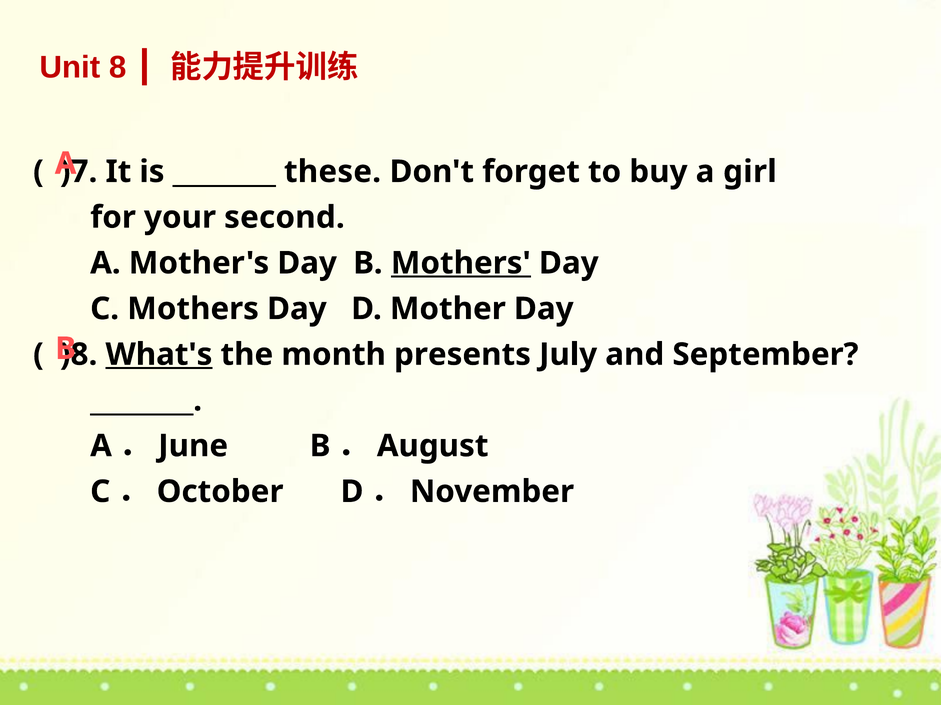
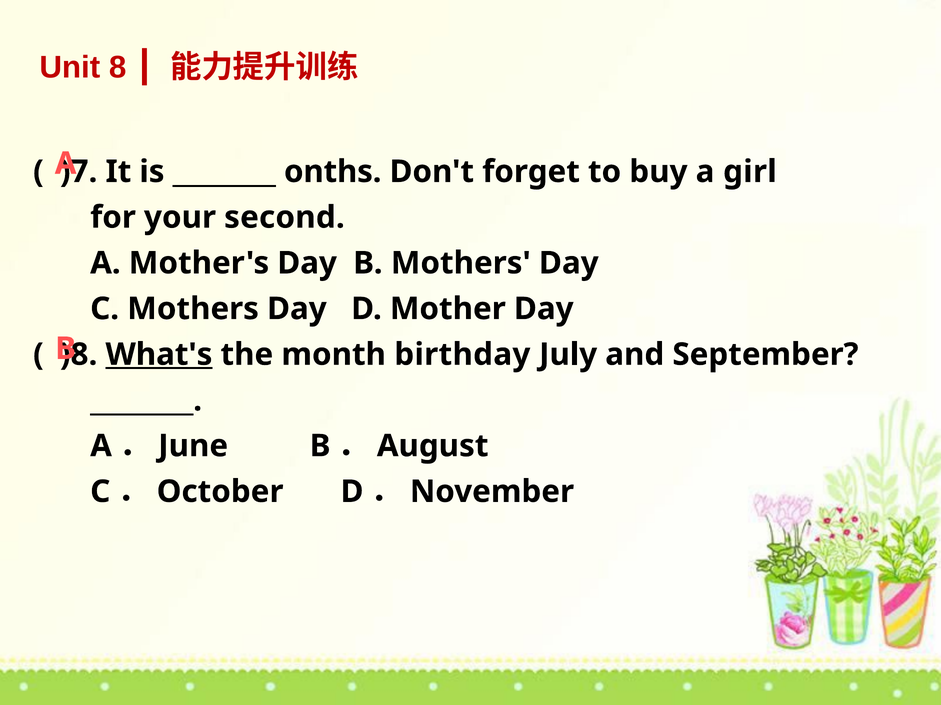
these: these -> onths
Mothers at (461, 263) underline: present -> none
presents: presents -> birthday
